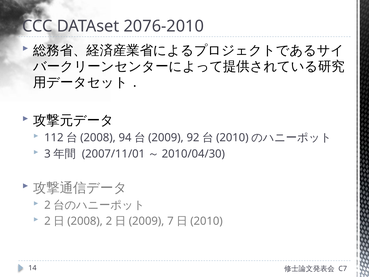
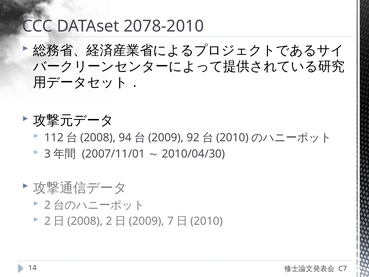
2076-2010: 2076-2010 -> 2078-2010
